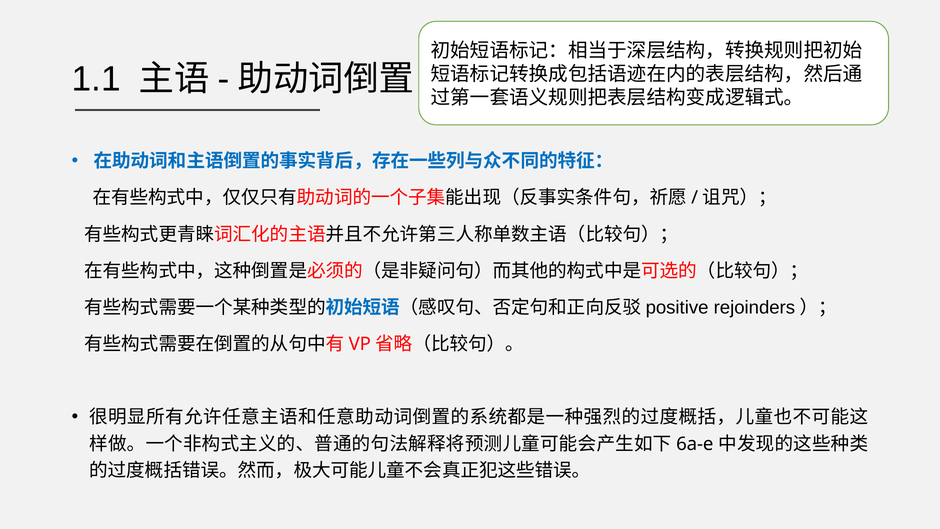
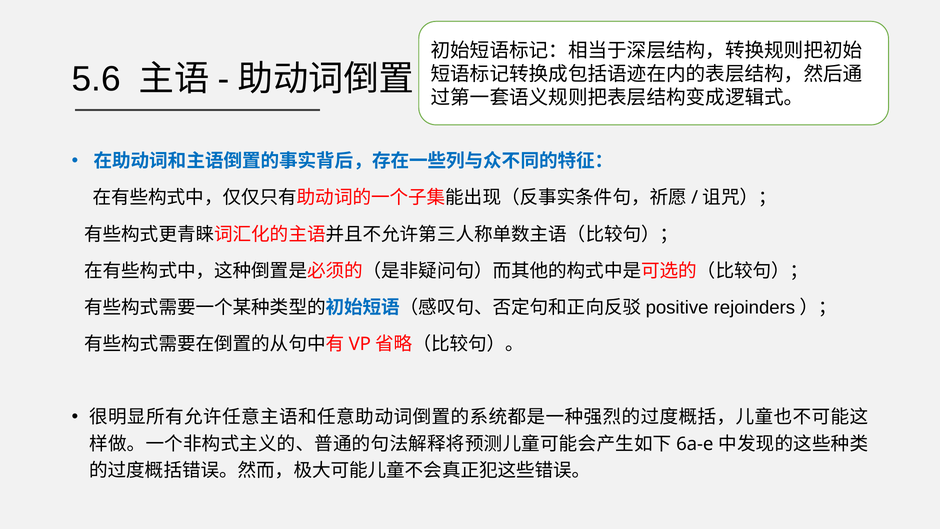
1.1: 1.1 -> 5.6
